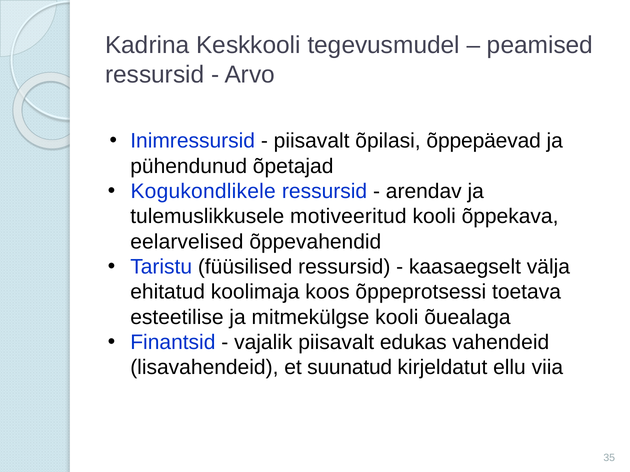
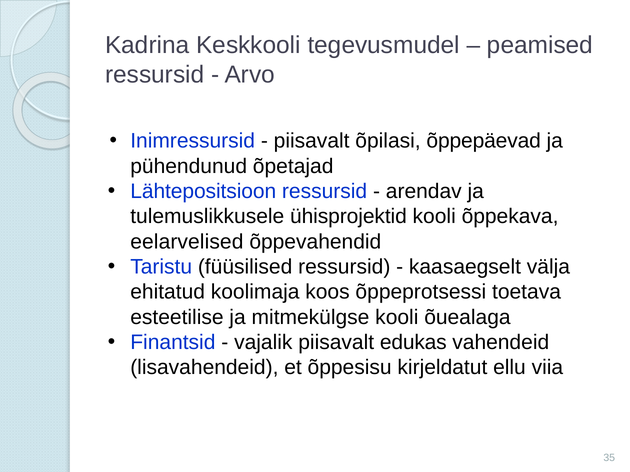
Kogukondlikele: Kogukondlikele -> Lähtepositsioon
motiveeritud: motiveeritud -> ühisprojektid
suunatud: suunatud -> õppesisu
